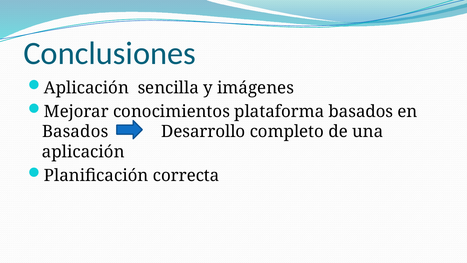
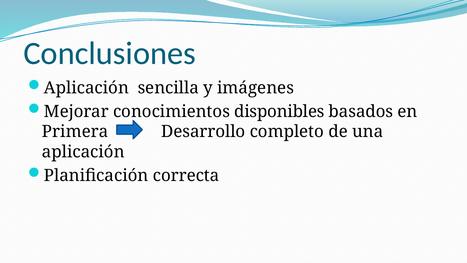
plataforma: plataforma -> disponibles
Basados at (75, 132): Basados -> Primera
